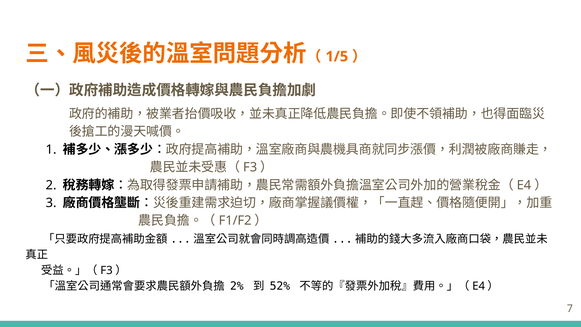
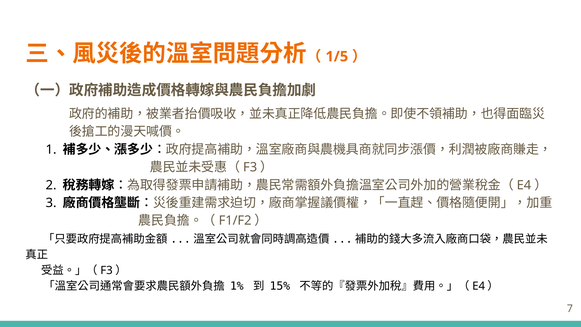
2%: 2% -> 1%
52%: 52% -> 15%
